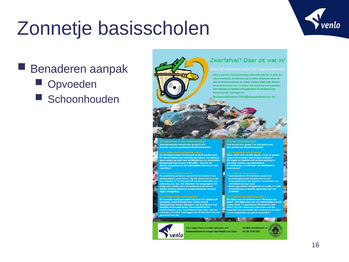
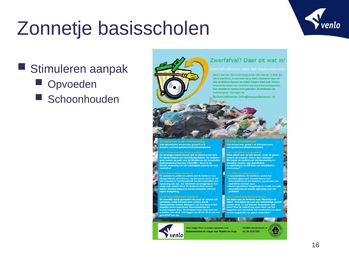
Benaderen: Benaderen -> Stimuleren
